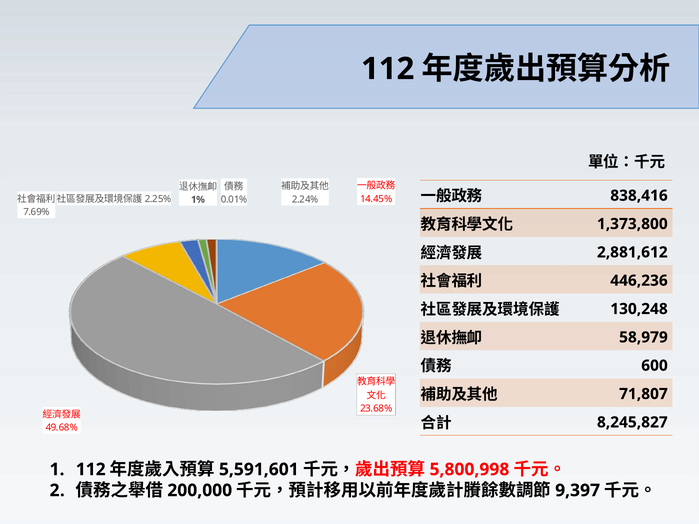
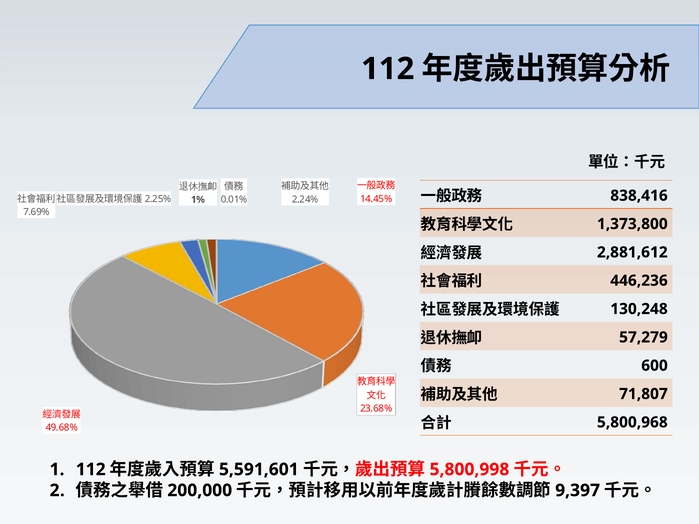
58,979: 58,979 -> 57,279
8,245,827: 8,245,827 -> 5,800,968
